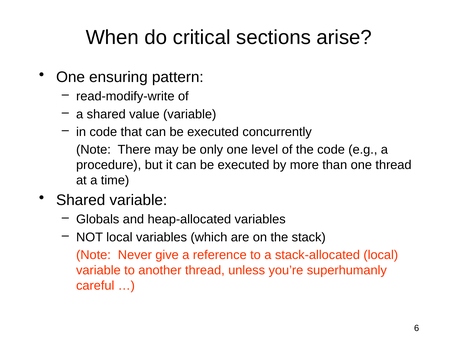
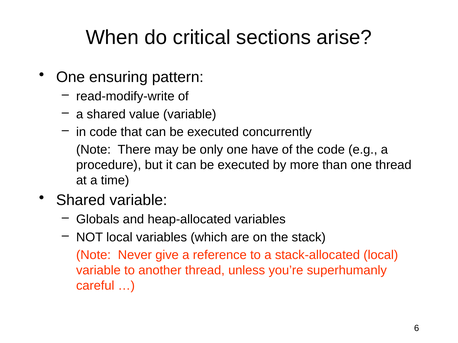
level: level -> have
